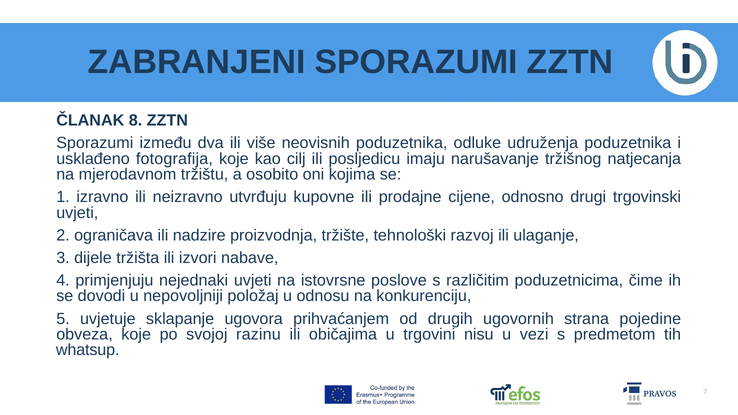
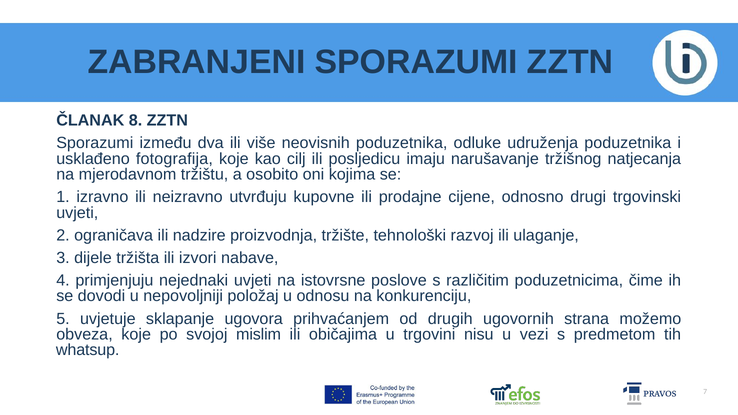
pojedine: pojedine -> možemo
razinu: razinu -> mislim
